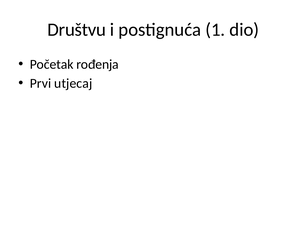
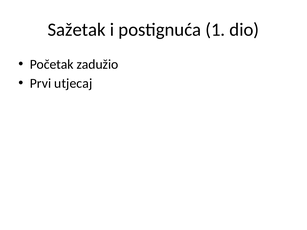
Društvu: Društvu -> Sažetak
rođenja: rođenja -> zadužio
